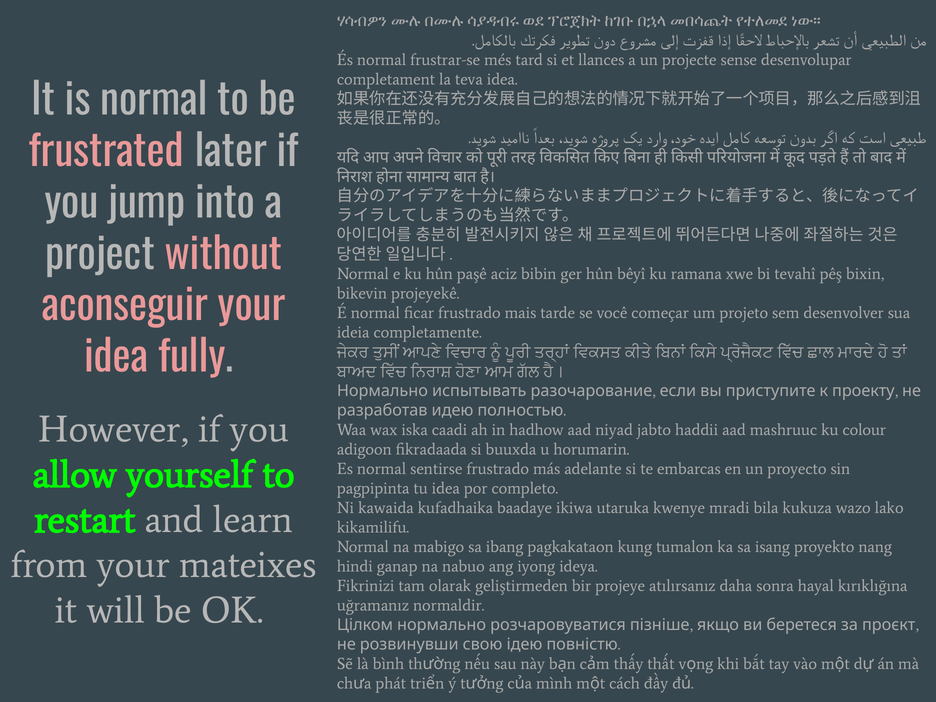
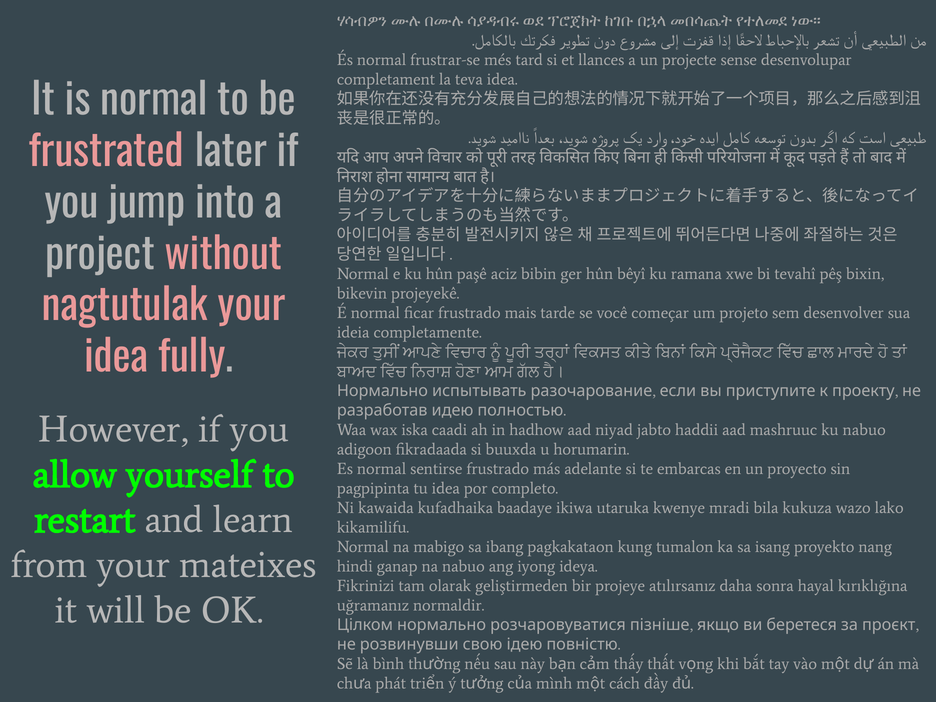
aconseguir: aconseguir -> nagtutulak
ku colour: colour -> nabuo
